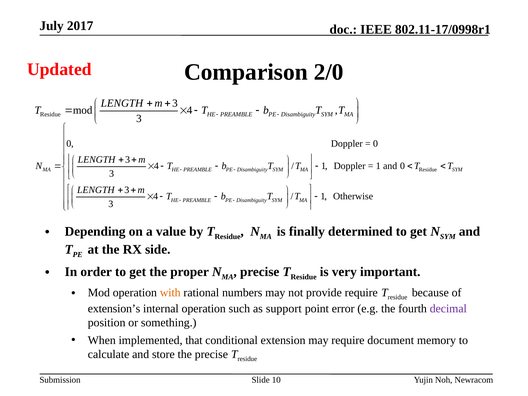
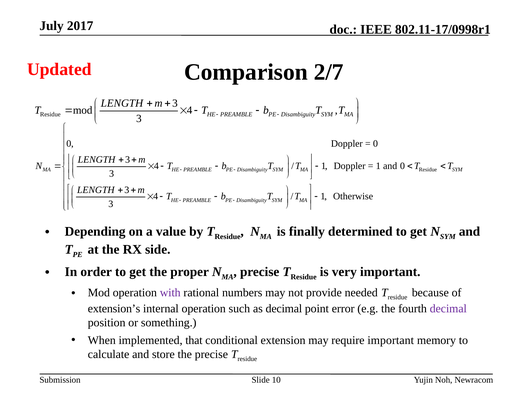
2/0: 2/0 -> 2/7
with colour: orange -> purple
provide require: require -> needed
as support: support -> decimal
require document: document -> important
